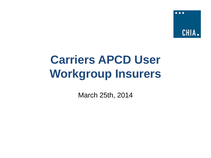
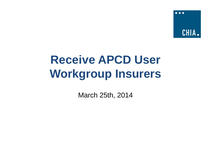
Carriers: Carriers -> Receive
